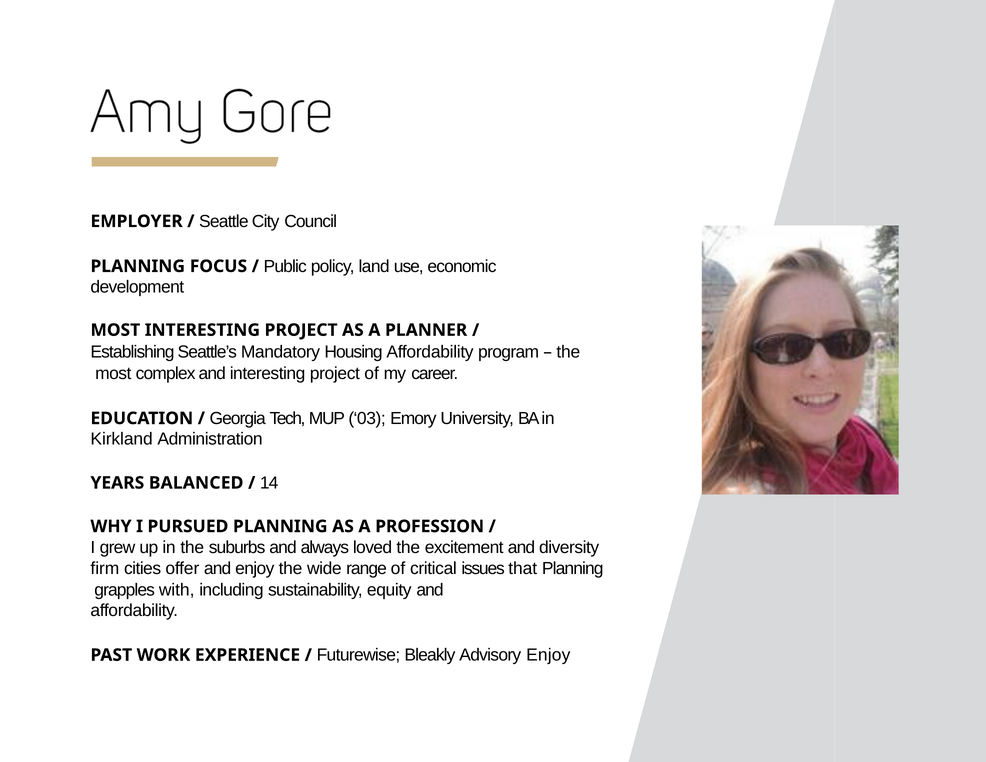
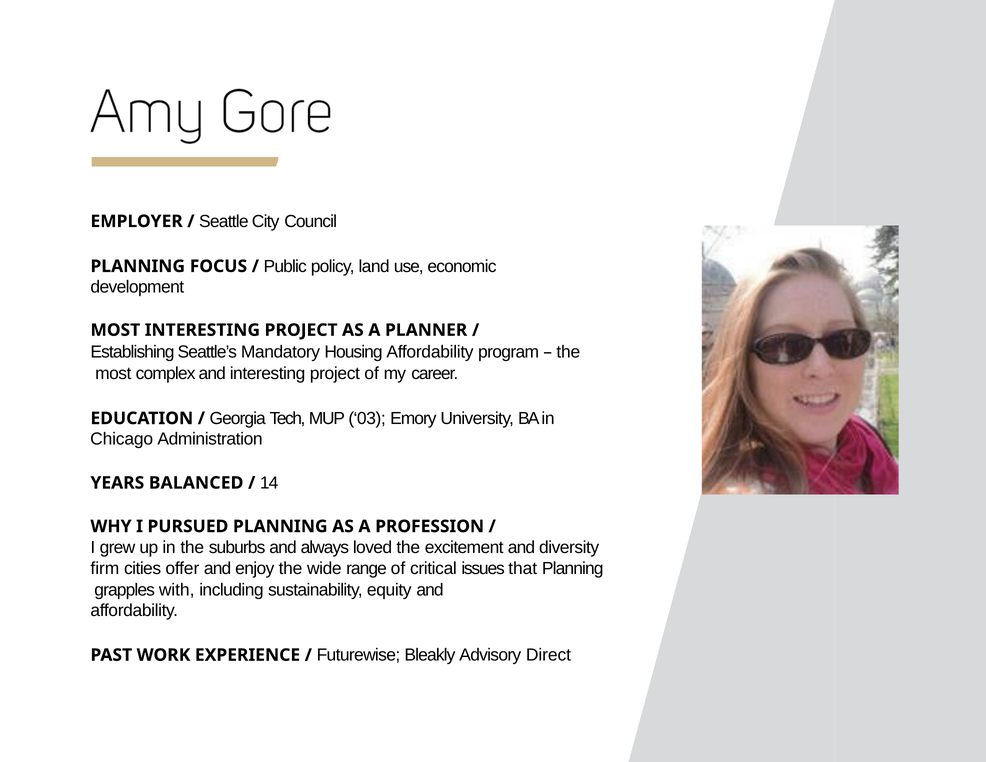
Kirkland: Kirkland -> Chicago
Advisory Enjoy: Enjoy -> Direct
